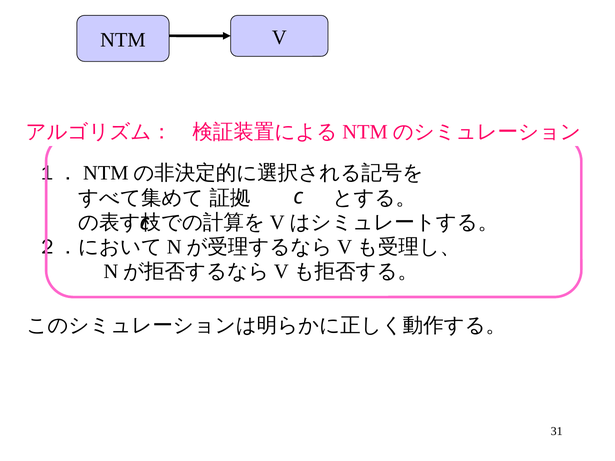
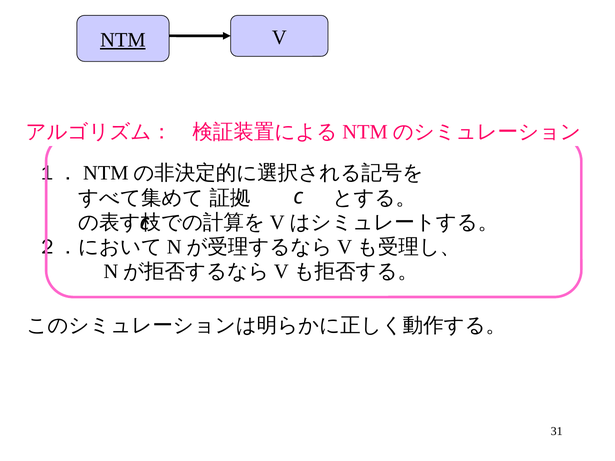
NTM underline: none -> present
